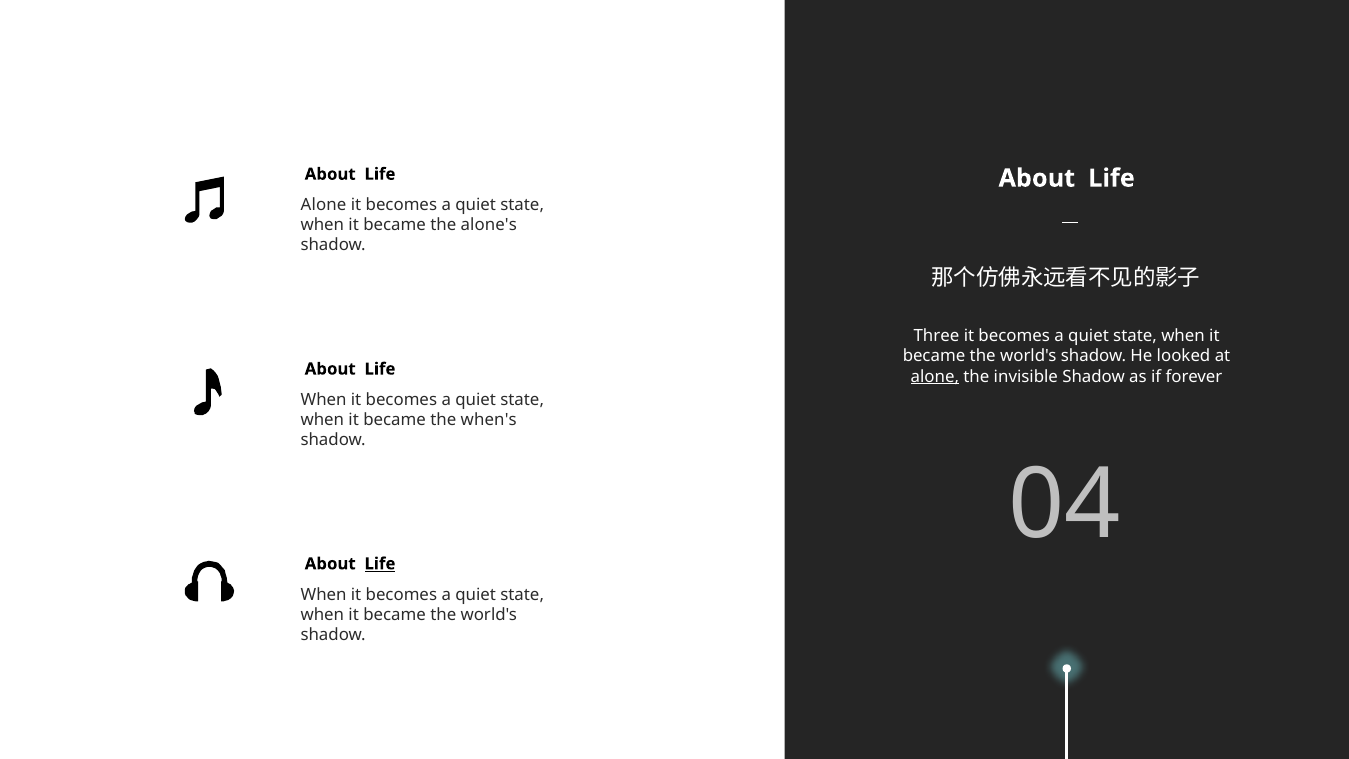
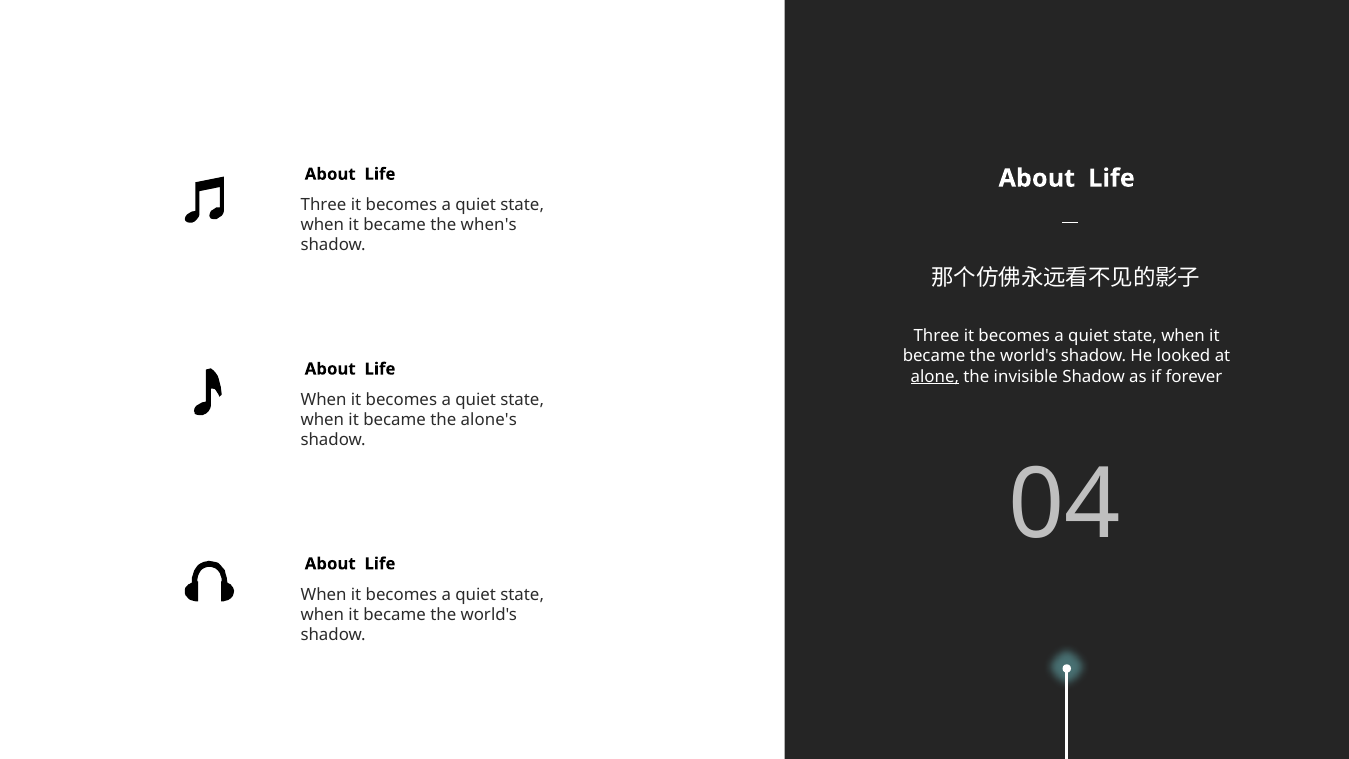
Alone at (324, 205): Alone -> Three
alone's: alone's -> when's
when's: when's -> alone's
Life at (380, 564) underline: present -> none
